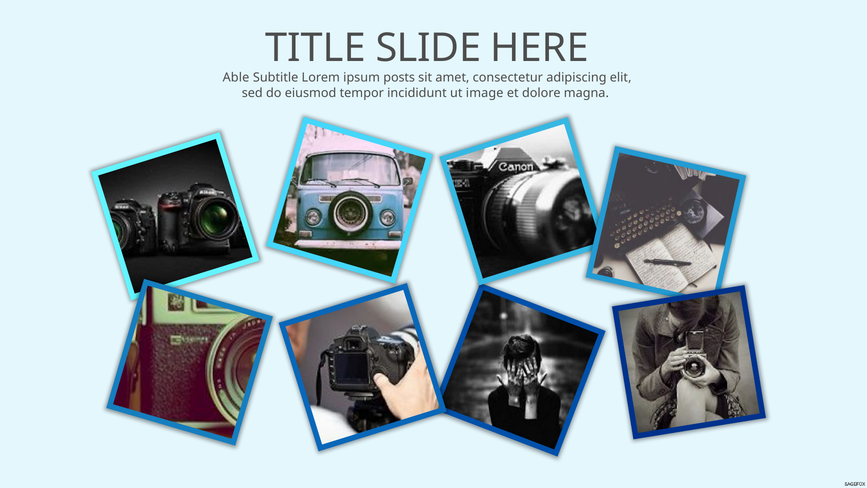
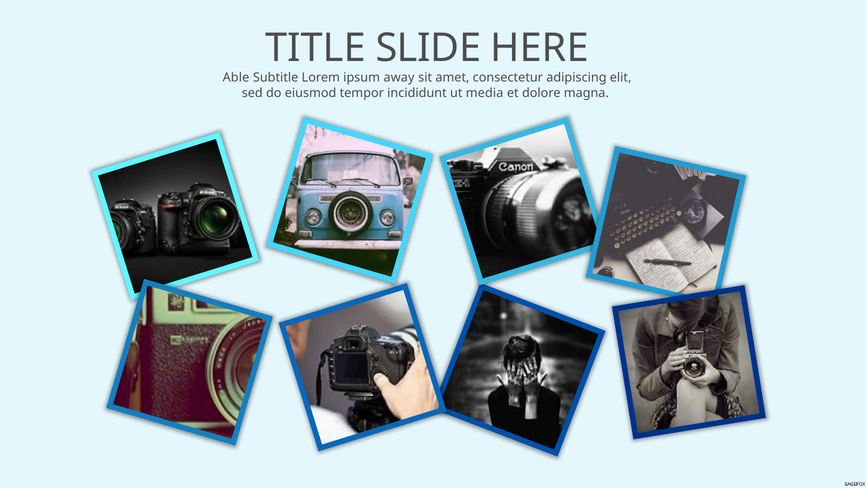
posts: posts -> away
image: image -> media
